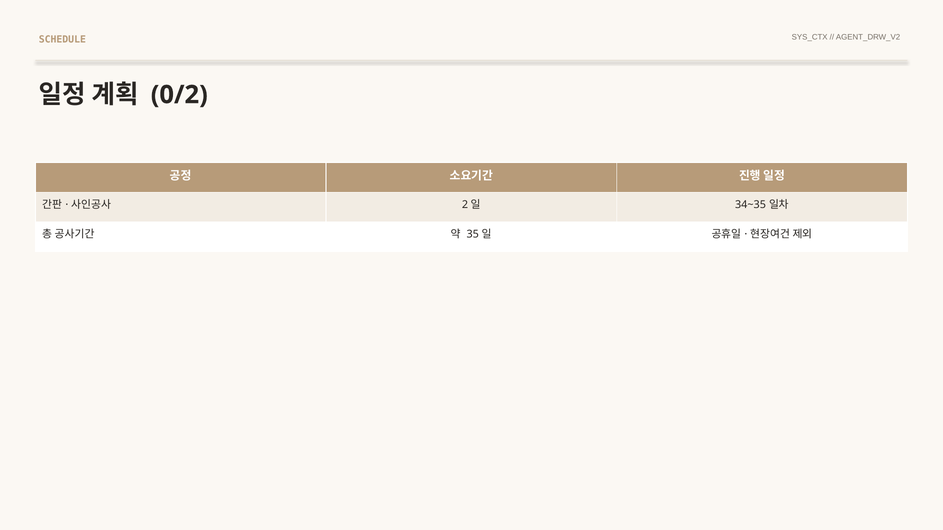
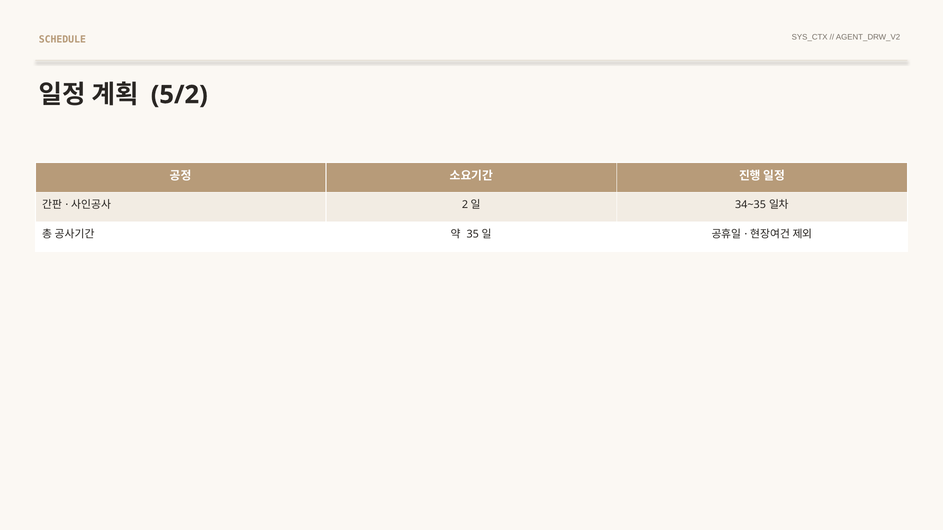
0/2: 0/2 -> 5/2
